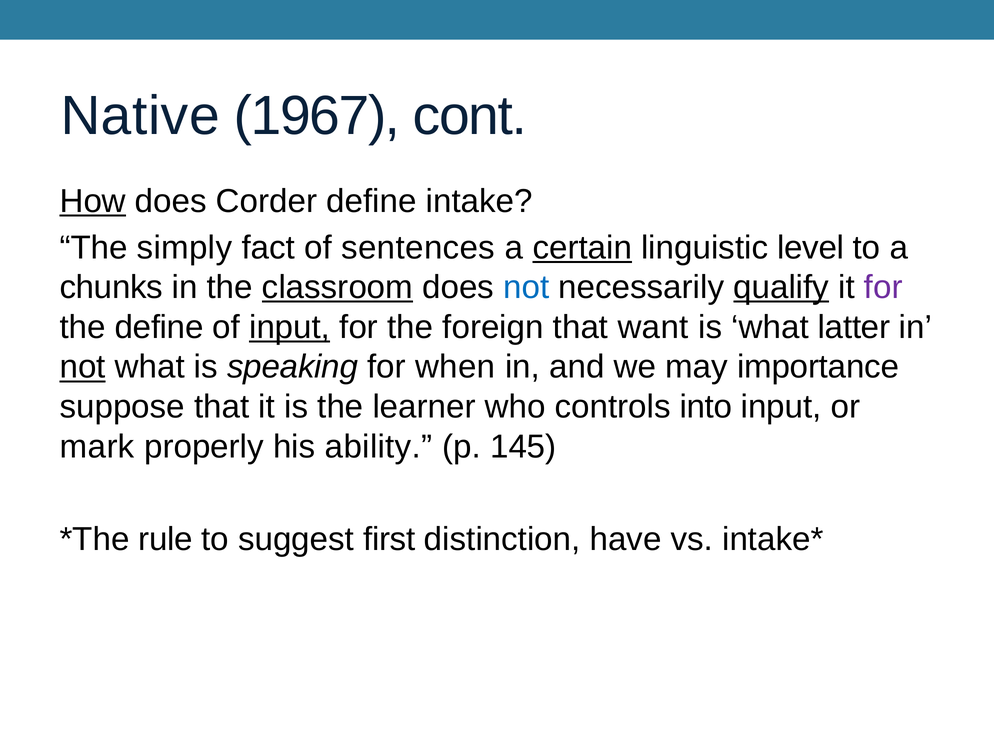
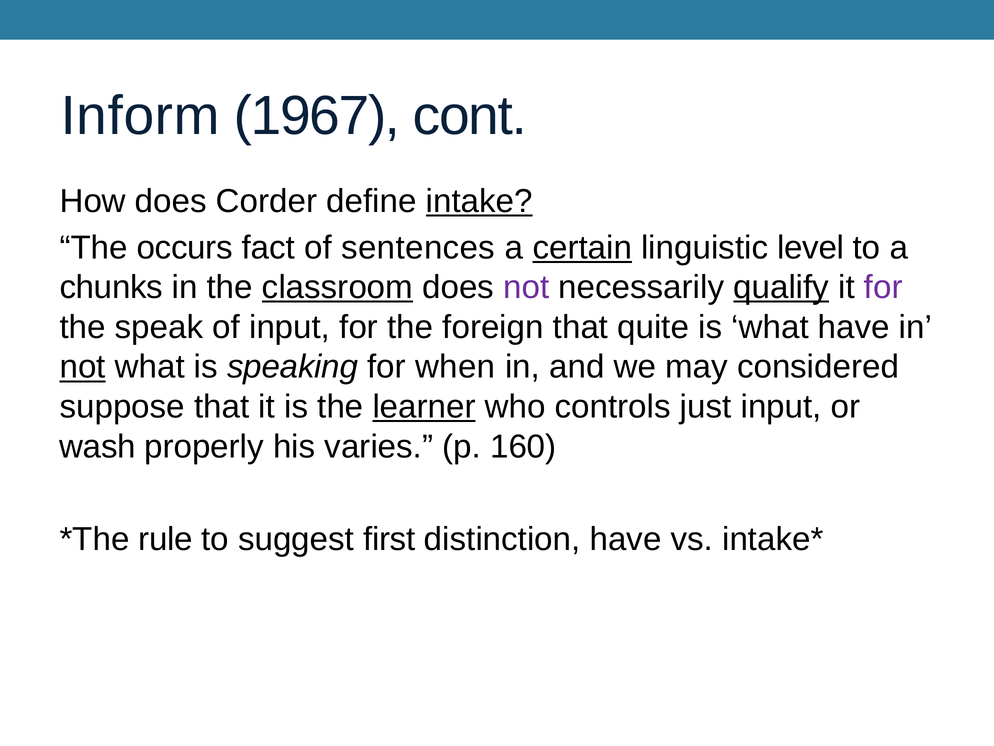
Native: Native -> Inform
How underline: present -> none
intake underline: none -> present
simply: simply -> occurs
not at (526, 287) colour: blue -> purple
the define: define -> speak
input at (290, 327) underline: present -> none
want: want -> quite
what latter: latter -> have
importance: importance -> considered
learner underline: none -> present
into: into -> just
mark: mark -> wash
ability: ability -> varies
145: 145 -> 160
